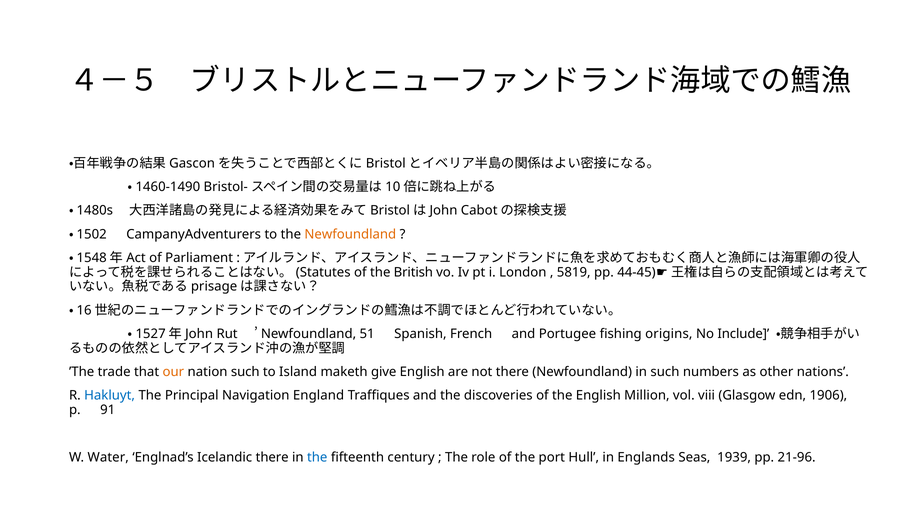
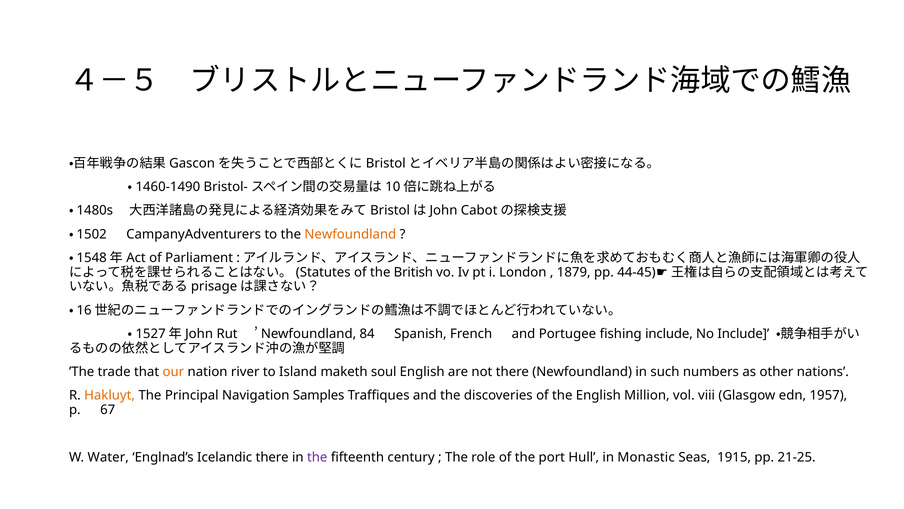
5819: 5819 -> 1879
51: 51 -> 84
fishing origins: origins -> include
nation such: such -> river
give: give -> soul
Hakluyt colour: blue -> orange
England: England -> Samples
1906: 1906 -> 1957
91: 91 -> 67
the at (317, 457) colour: blue -> purple
Englands: Englands -> Monastic
1939: 1939 -> 1915
21-96: 21-96 -> 21-25
